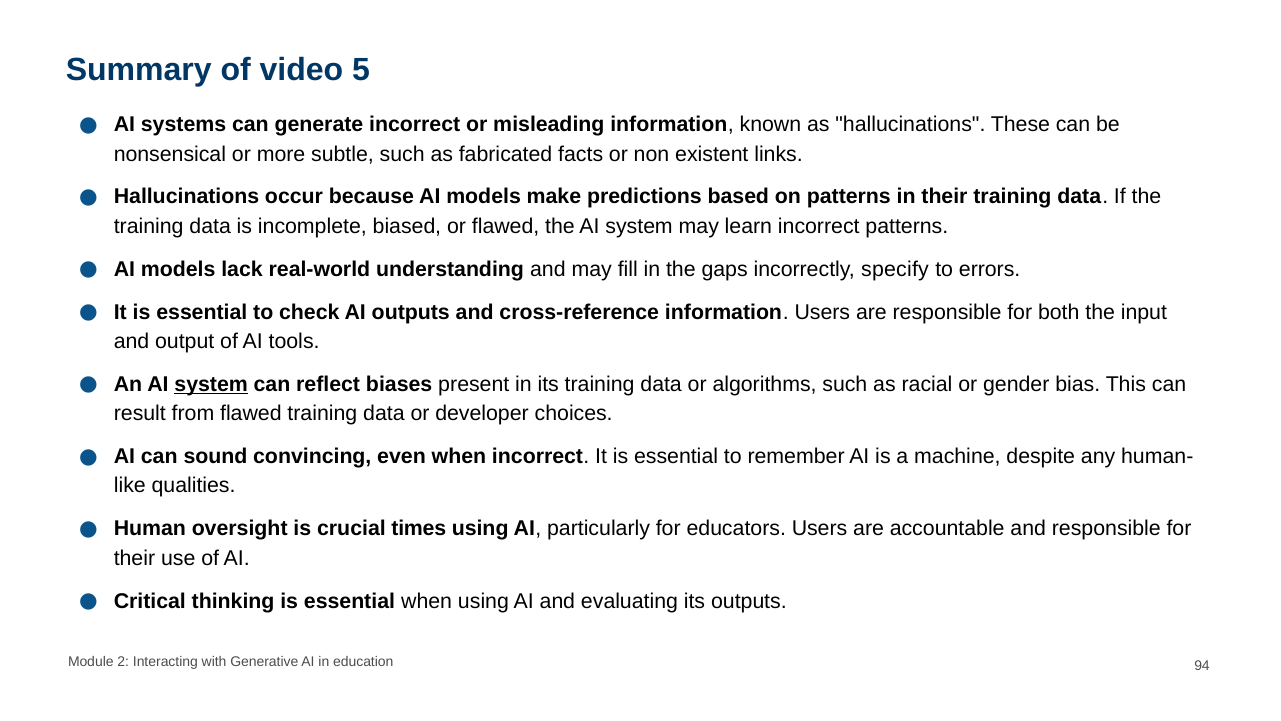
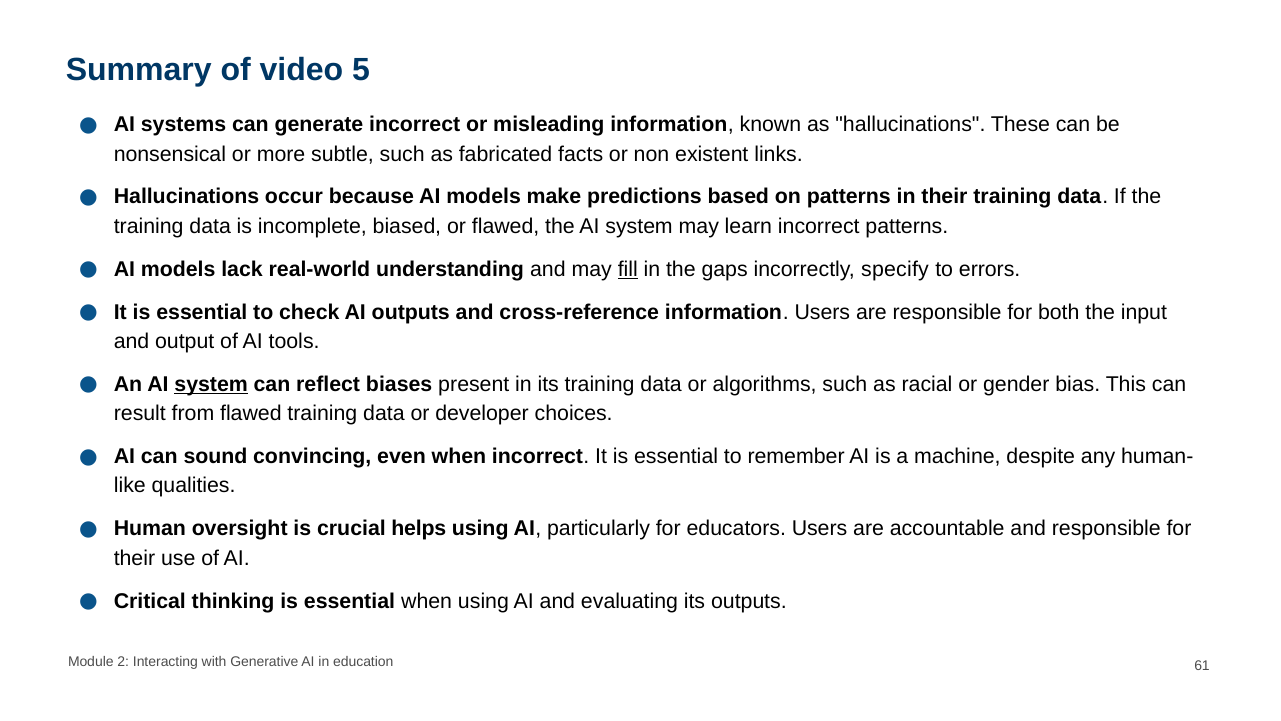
fill underline: none -> present
times: times -> helps
94: 94 -> 61
